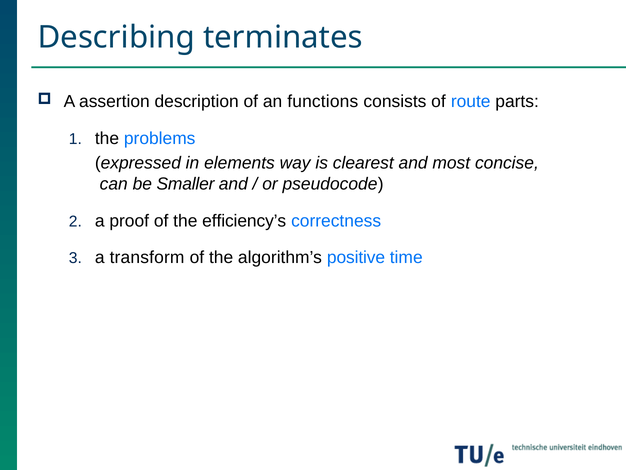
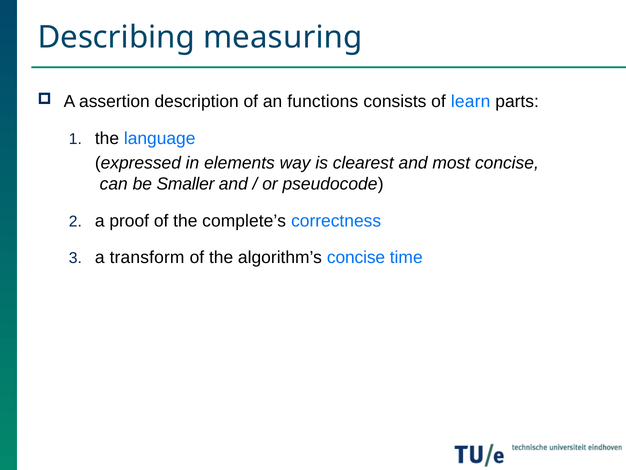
terminates: terminates -> measuring
route: route -> learn
problems: problems -> language
efficiency’s: efficiency’s -> complete’s
algorithm’s positive: positive -> concise
